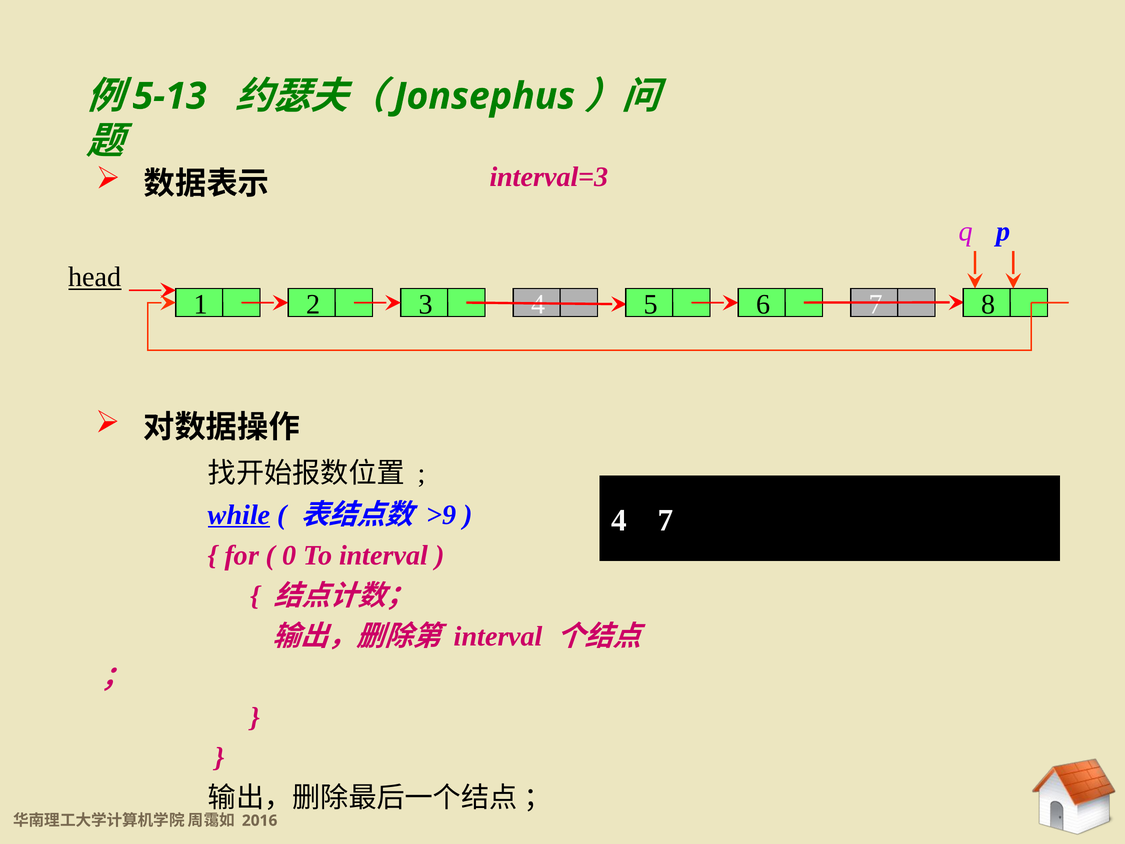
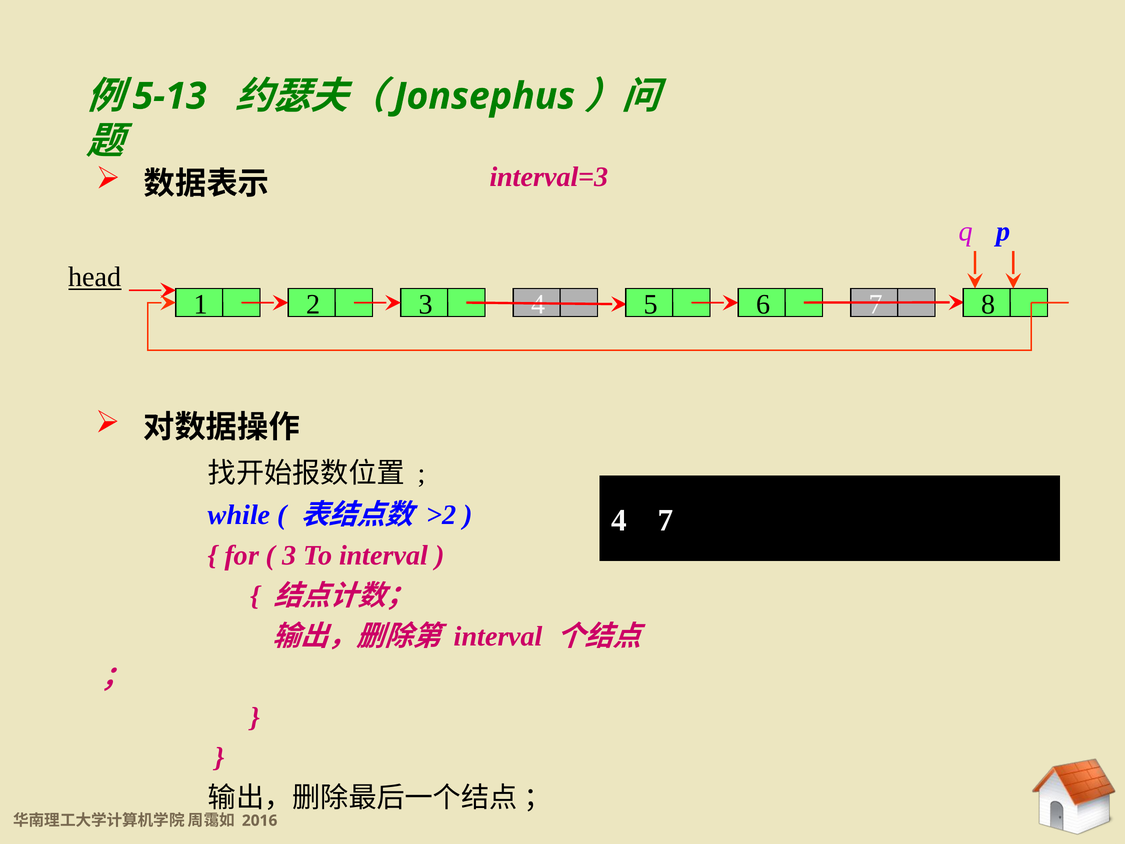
while underline: present -> none
>9: >9 -> >2
0 at (289, 555): 0 -> 3
